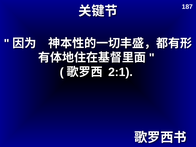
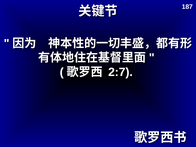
2:1: 2:1 -> 2:7
